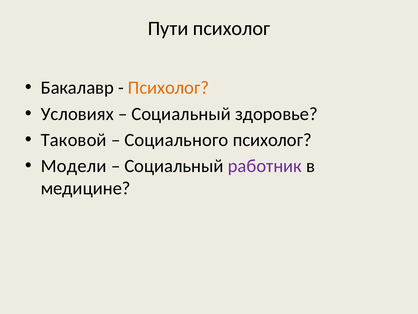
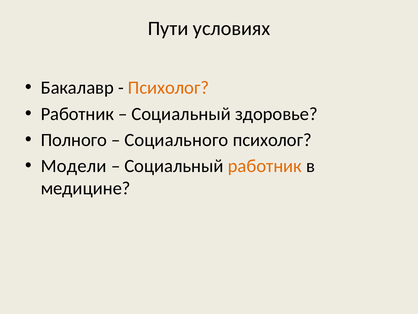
Пути психолог: психолог -> условиях
Условиях at (77, 114): Условиях -> Работник
Таковой: Таковой -> Полного
работник at (265, 166) colour: purple -> orange
